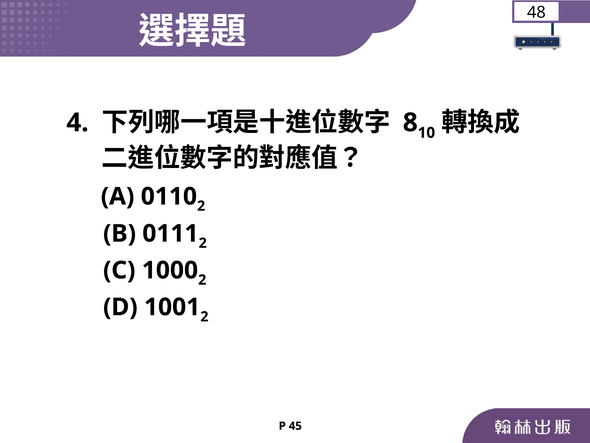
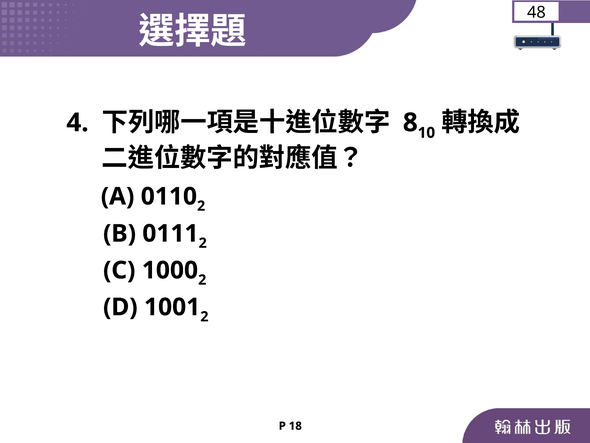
45: 45 -> 18
